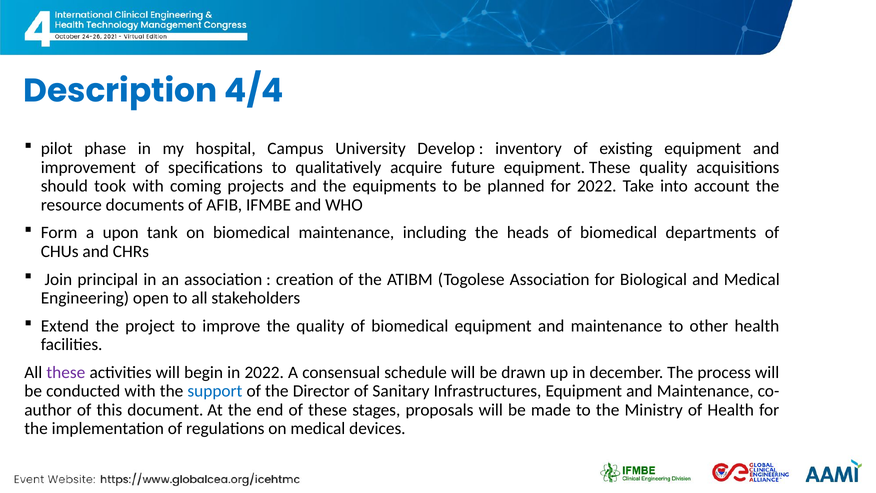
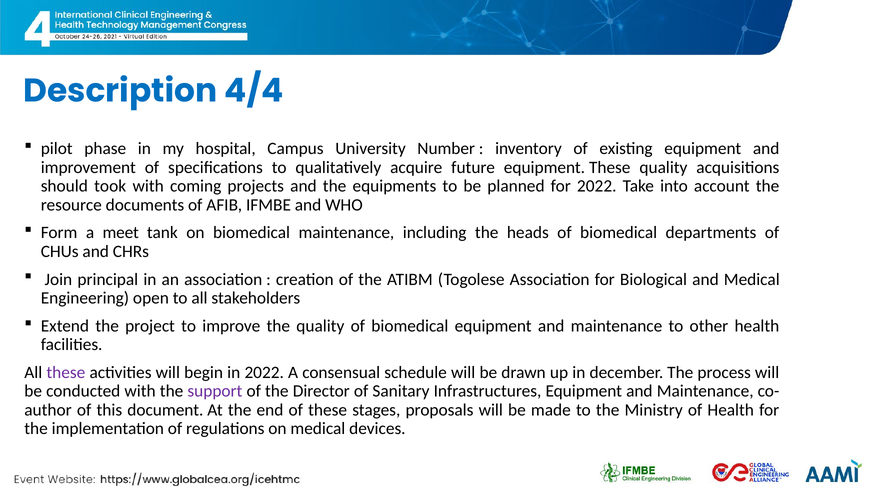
Develop: Develop -> Number
upon: upon -> meet
support colour: blue -> purple
